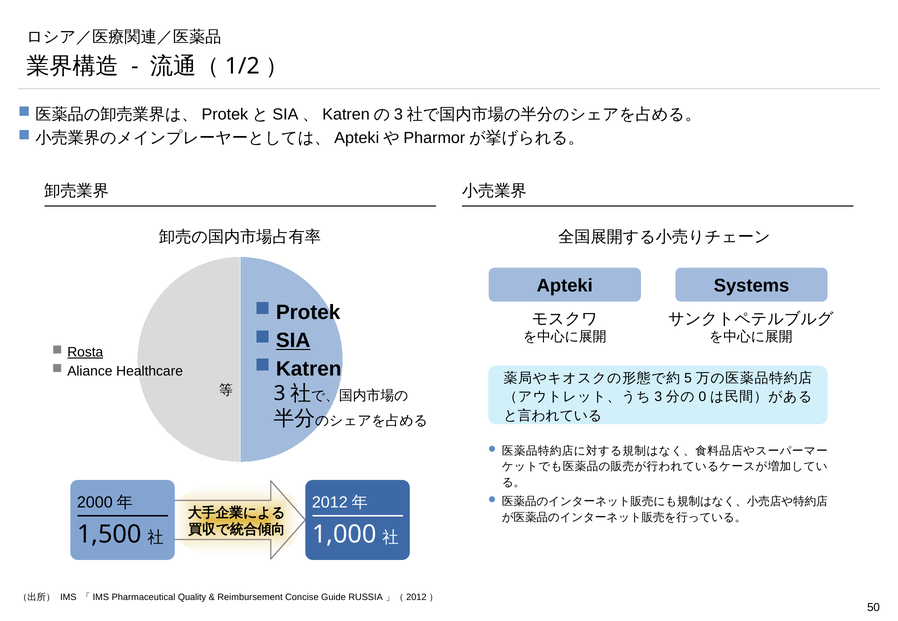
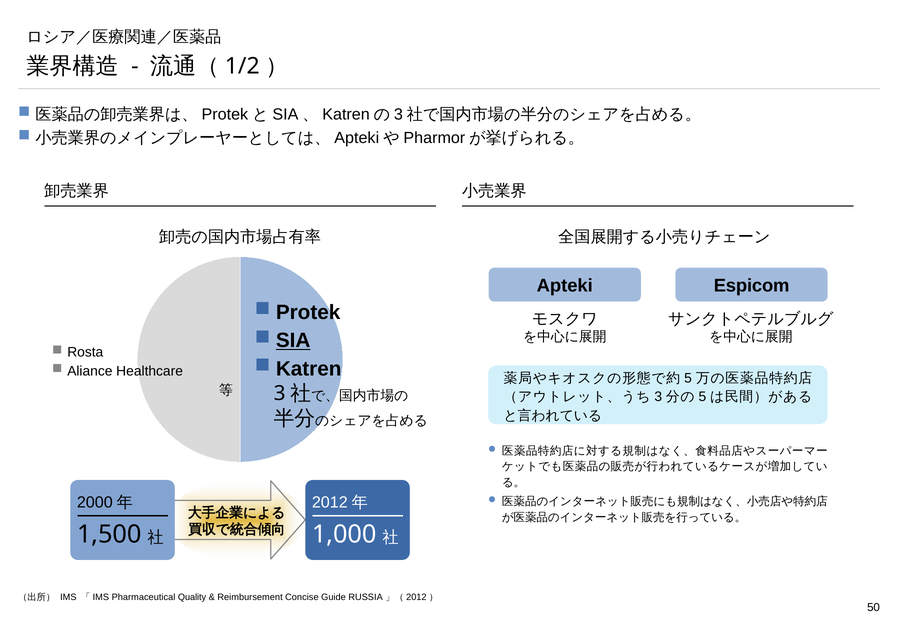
Systems: Systems -> Espicom
Rosta underline: present -> none
0 at (702, 397): 0 -> 5
